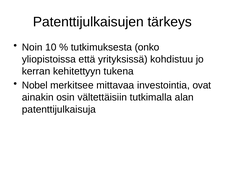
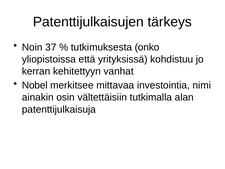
10: 10 -> 37
tukena: tukena -> vanhat
ovat: ovat -> nimi
